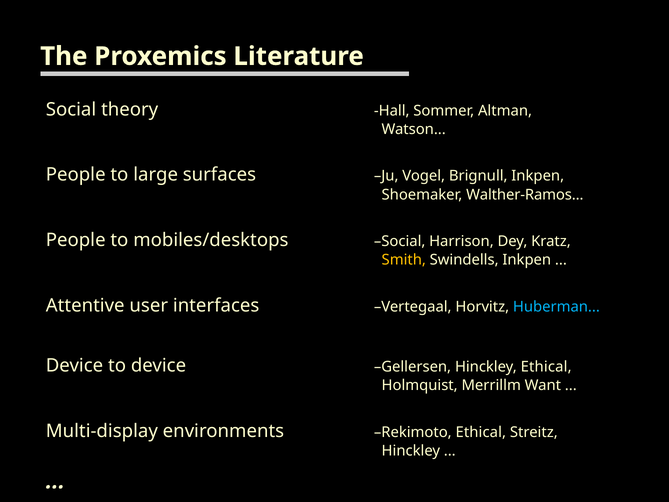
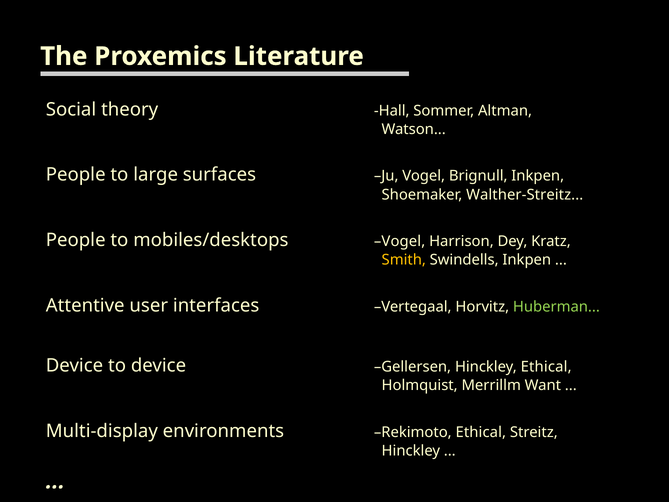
Walther-Ramos: Walther-Ramos -> Walther-Streitz
mobiles/desktops Social: Social -> Vogel
Huberman colour: light blue -> light green
